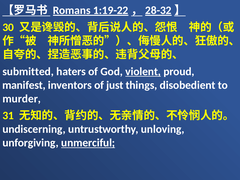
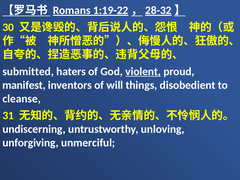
just: just -> will
murder: murder -> cleanse
unmerciful underline: present -> none
